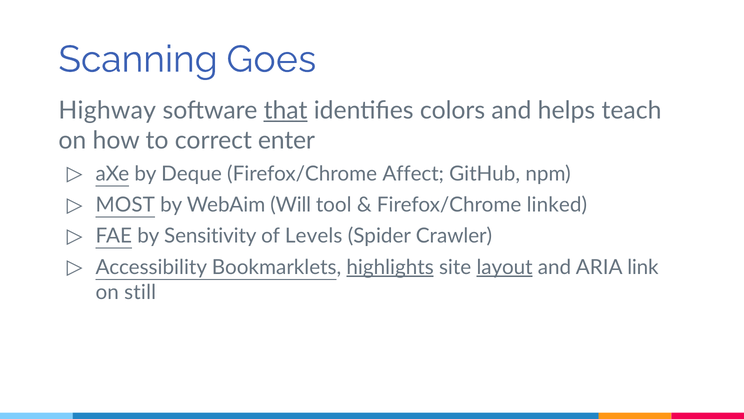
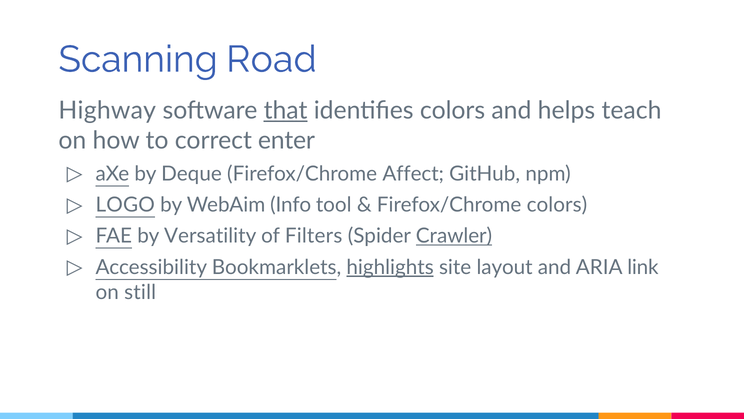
Goes: Goes -> Road
MOST: MOST -> LOGO
Will: Will -> Info
Firefox/Chrome linked: linked -> colors
Sensitivity: Sensitivity -> Versatility
Levels: Levels -> Filters
Crawler underline: none -> present
layout underline: present -> none
